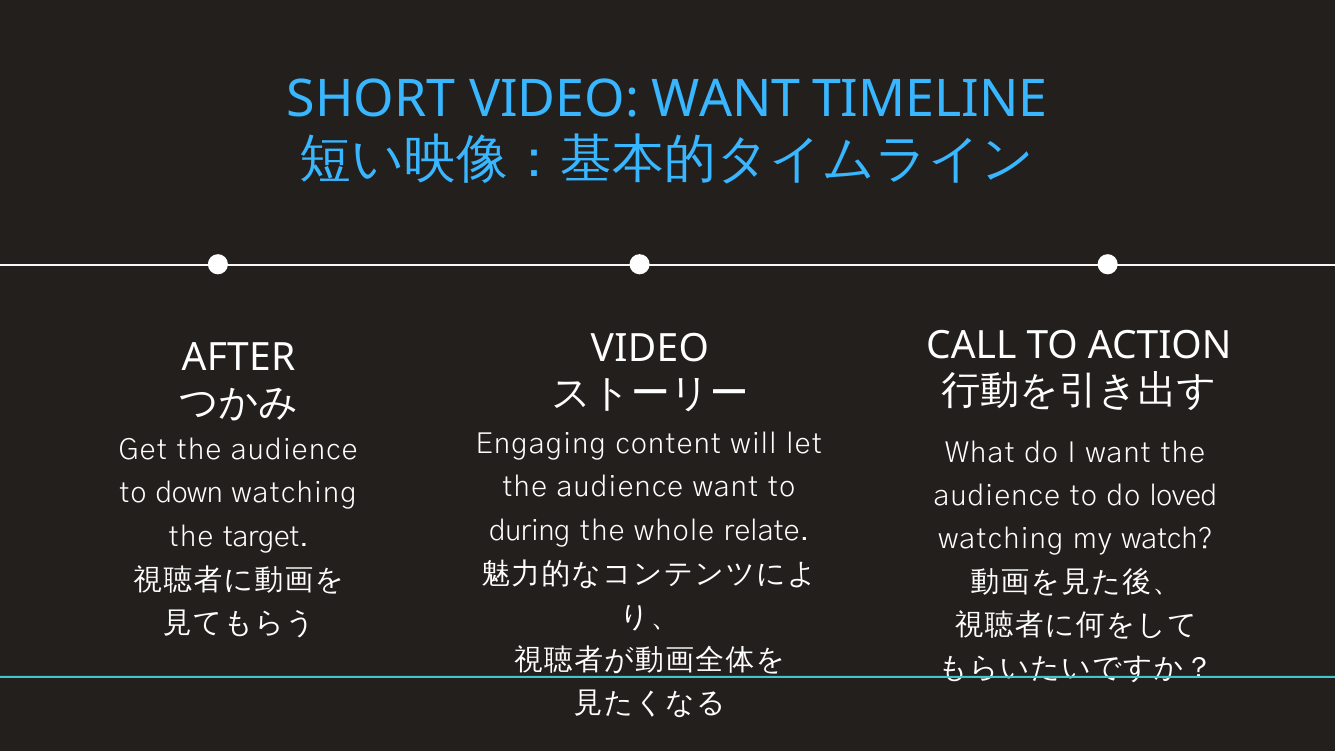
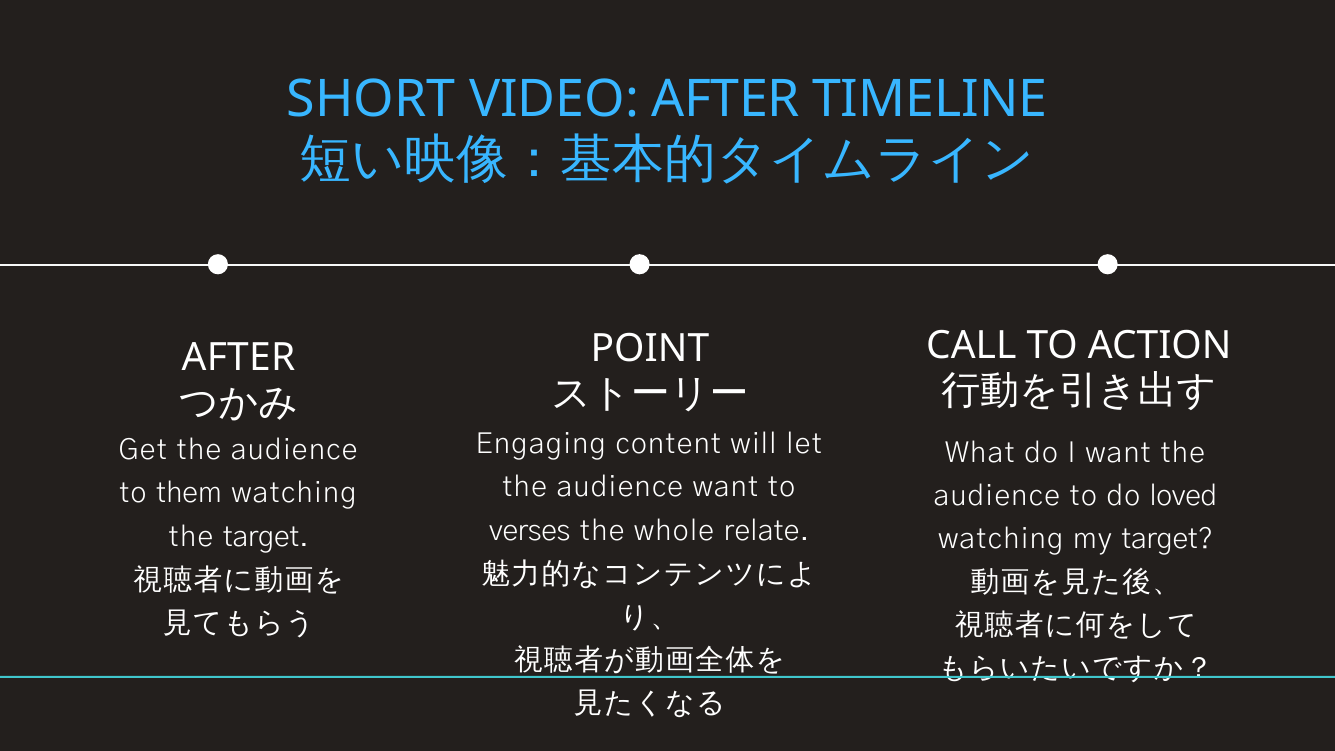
VIDEO WANT: WANT -> AFTER
VIDEO at (650, 349): VIDEO -> POINT
down: down -> them
during: during -> verses
my watch: watch -> target
